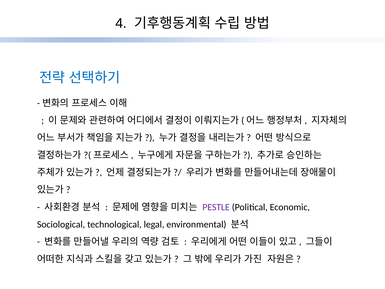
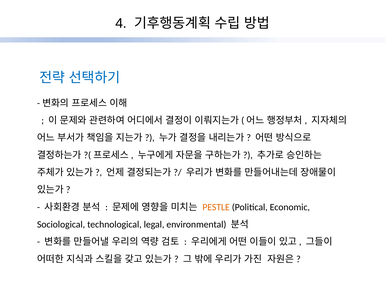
PESTLE colour: purple -> orange
